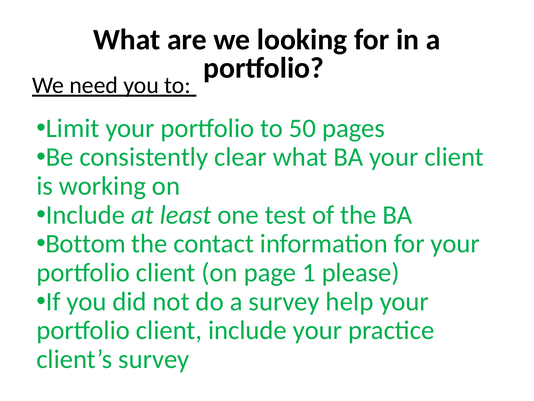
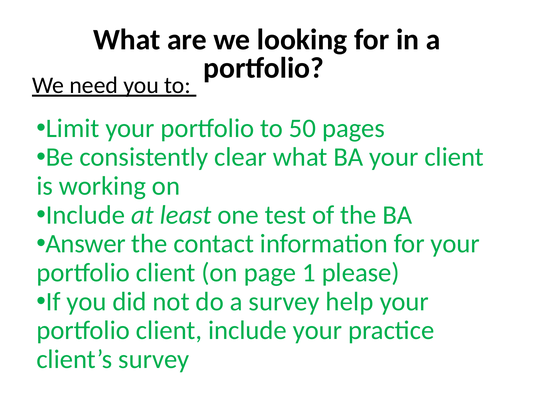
Bottom: Bottom -> Answer
